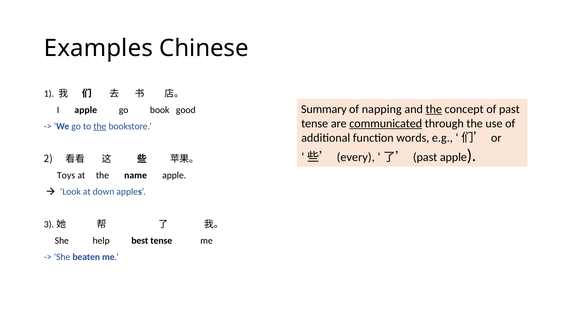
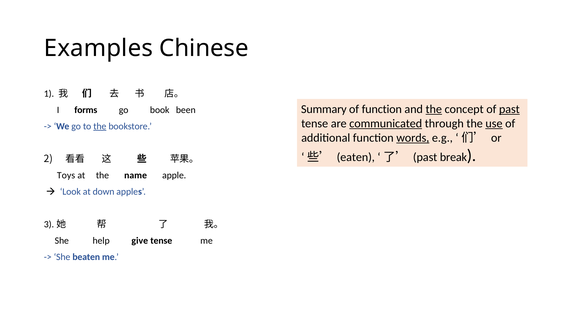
of napping: napping -> function
past at (509, 109) underline: none -> present
I apple: apple -> forms
good: good -> been
use underline: none -> present
words underline: none -> present
every: every -> eaten
past apple: apple -> break
best: best -> give
